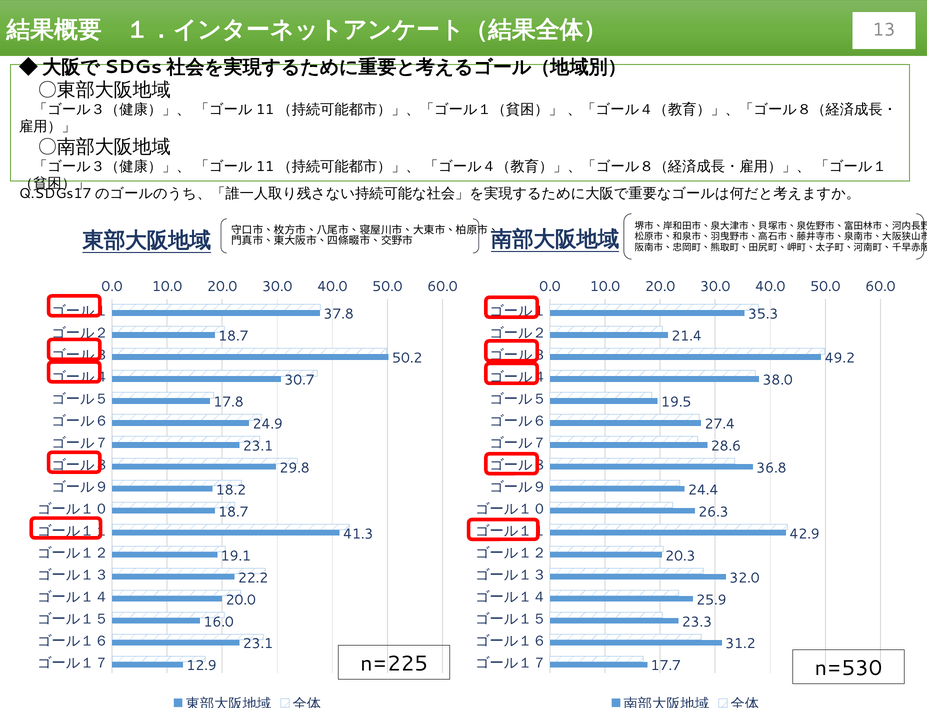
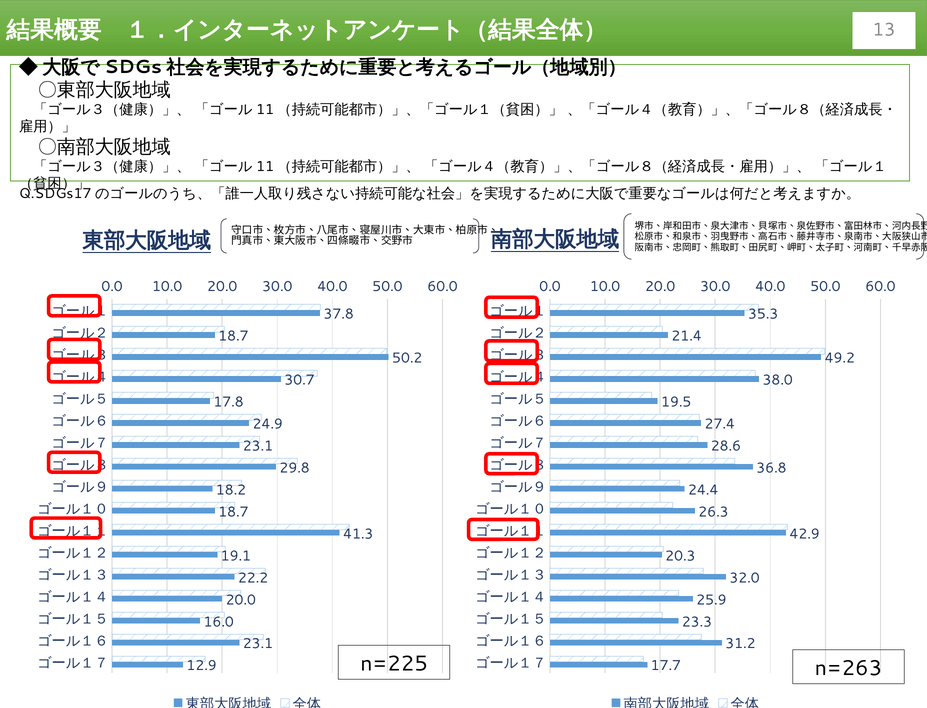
n=530: n=530 -> n=263
